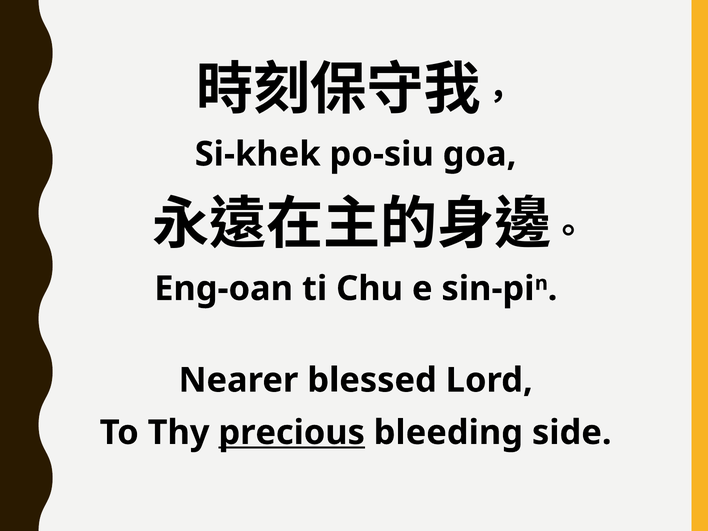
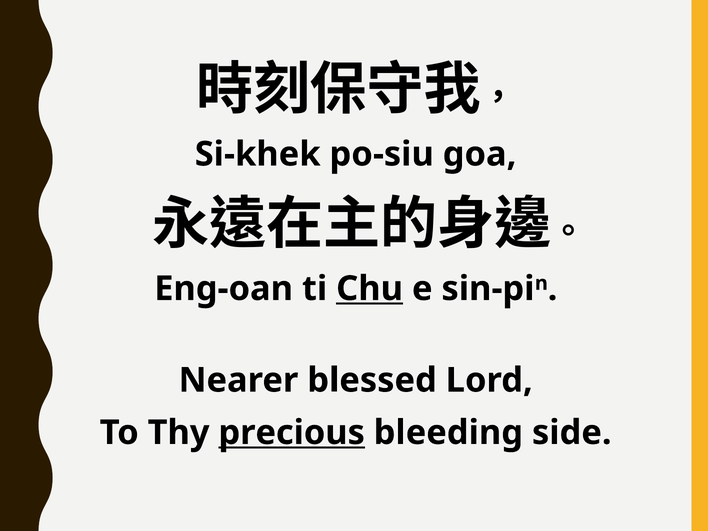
Chu underline: none -> present
